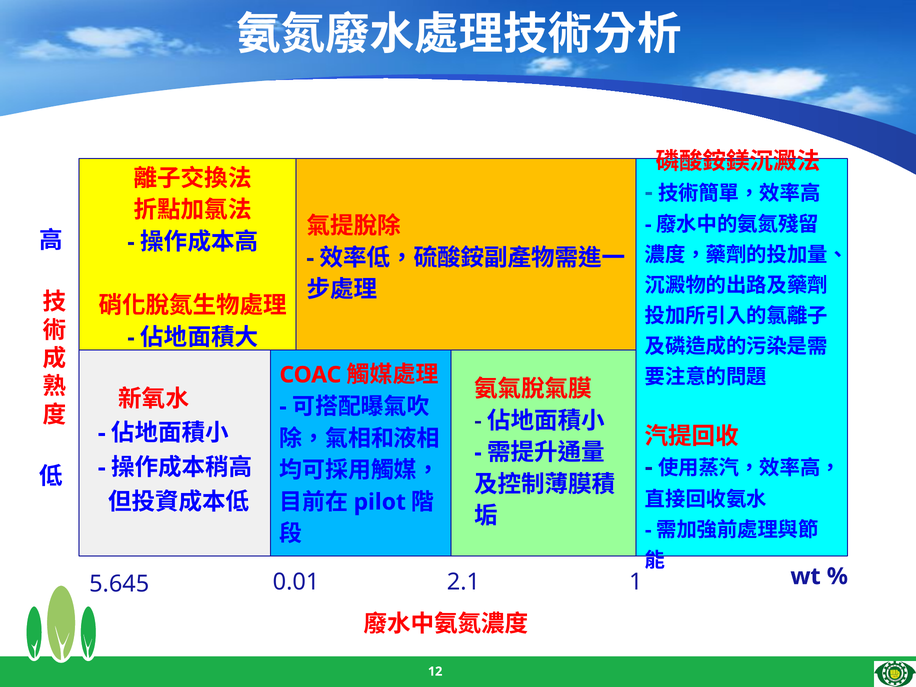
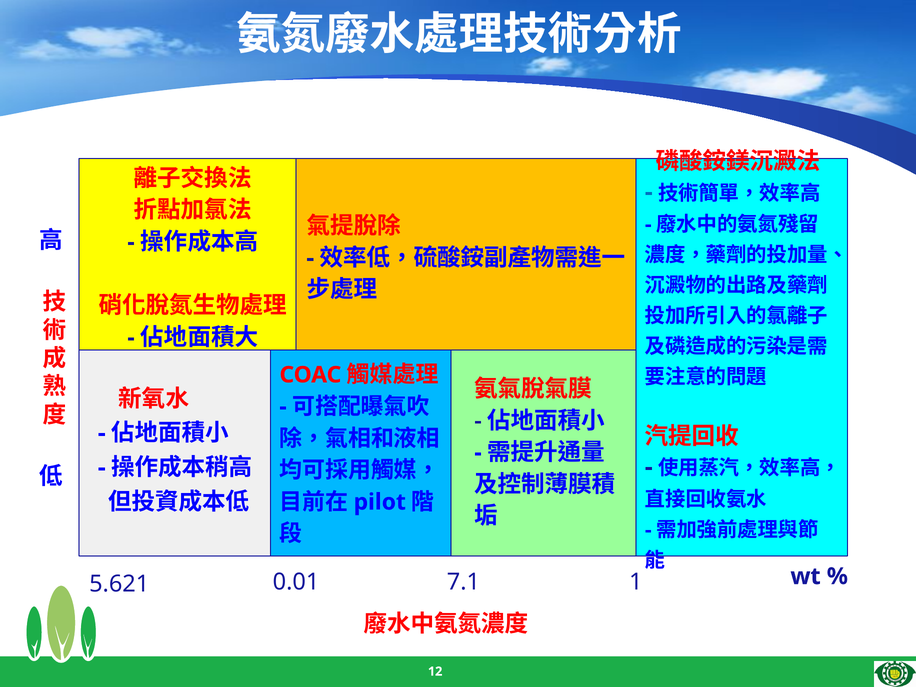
2.1: 2.1 -> 7.1
5.645: 5.645 -> 5.621
